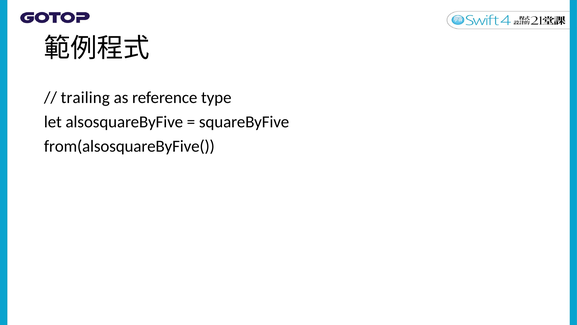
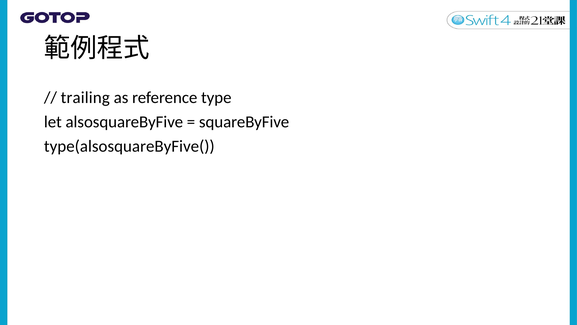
from(alsosquareByFive(: from(alsosquareByFive( -> type(alsosquareByFive(
